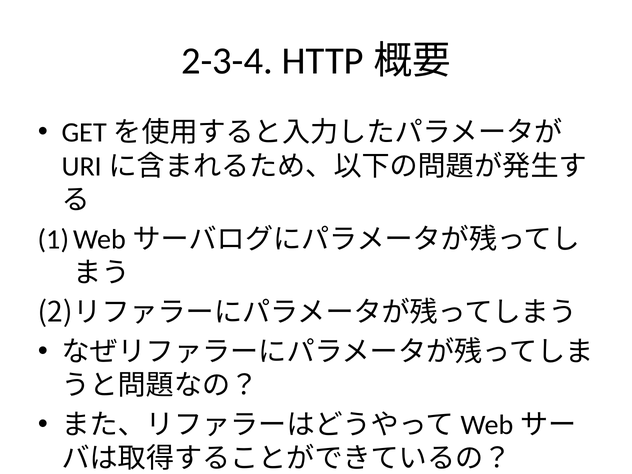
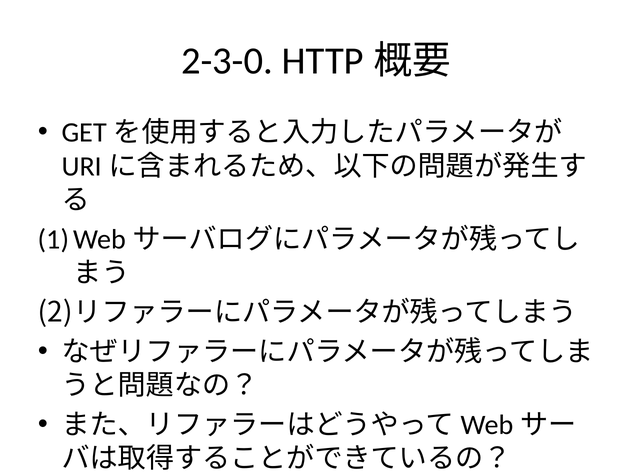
2-3-4: 2-3-4 -> 2-3-0
